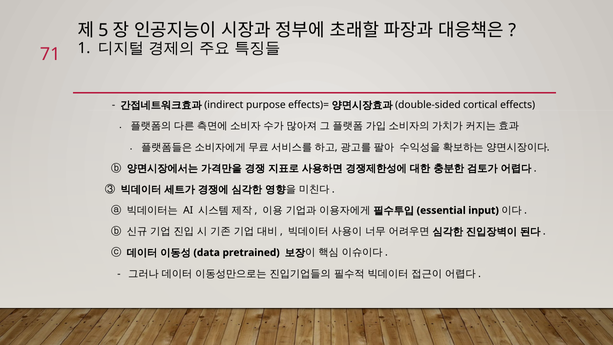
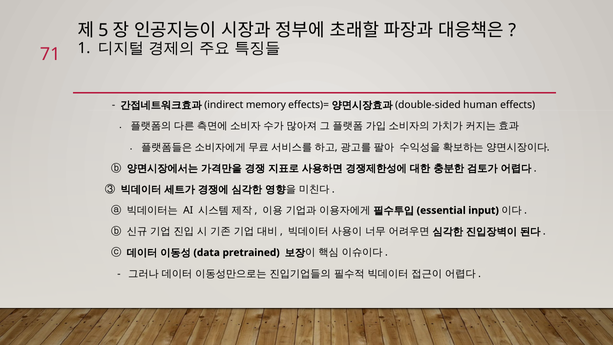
purpose: purpose -> memory
cortical: cortical -> human
